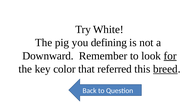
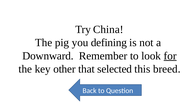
White: White -> China
color: color -> other
referred: referred -> selected
breed underline: present -> none
